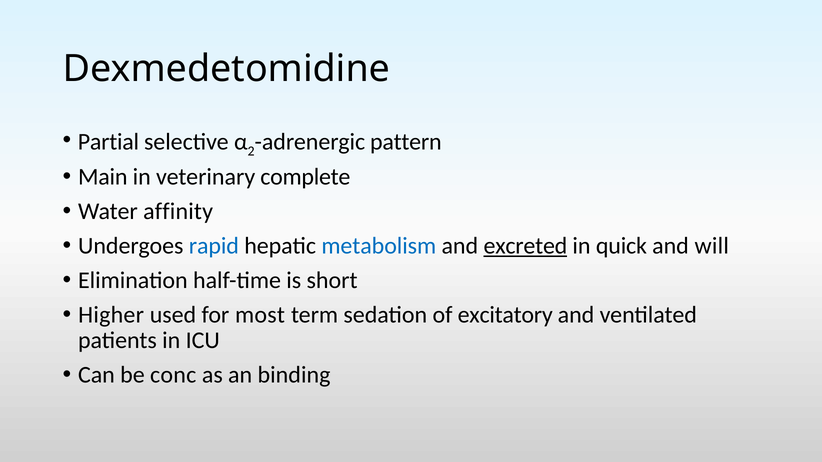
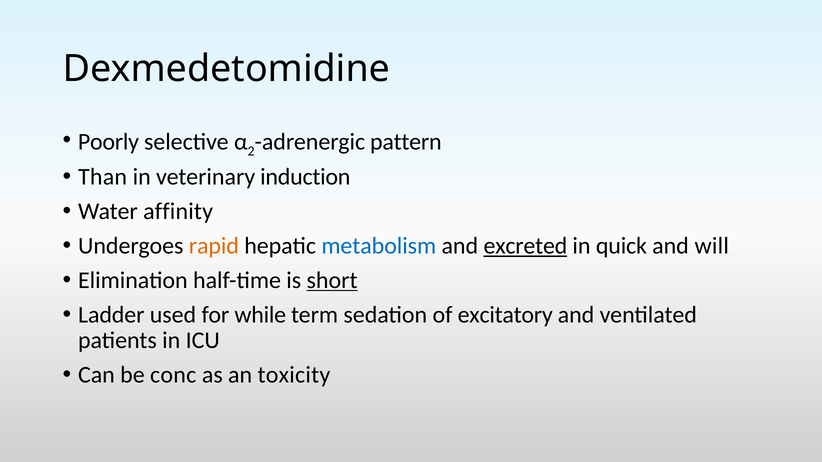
Partial: Partial -> Poorly
Main: Main -> Than
complete: complete -> induction
rapid colour: blue -> orange
short underline: none -> present
Higher: Higher -> Ladder
most: most -> while
binding: binding -> toxicity
